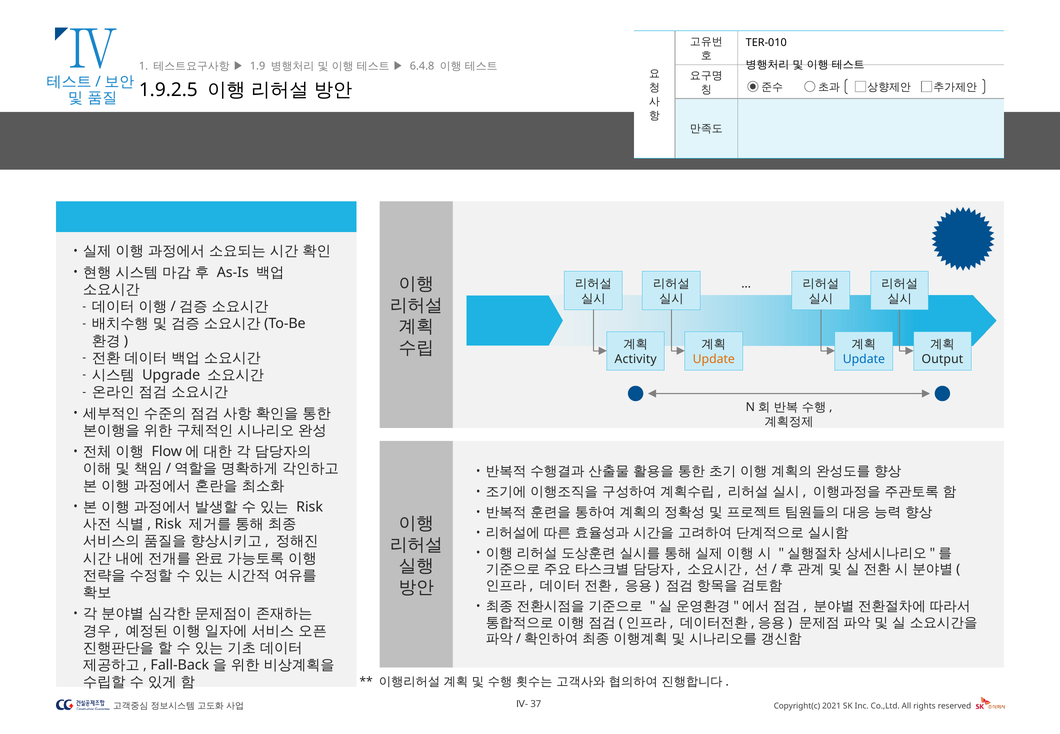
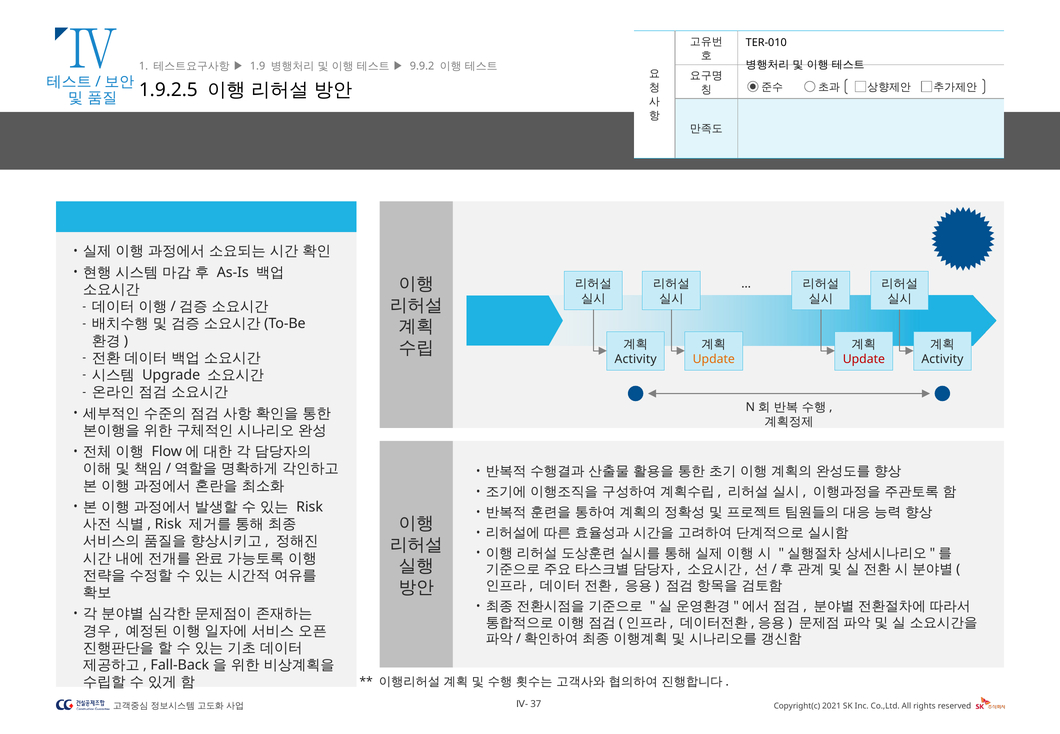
6.4.8: 6.4.8 -> 9.9.2
Update at (864, 359) colour: blue -> red
Output at (942, 359): Output -> Activity
